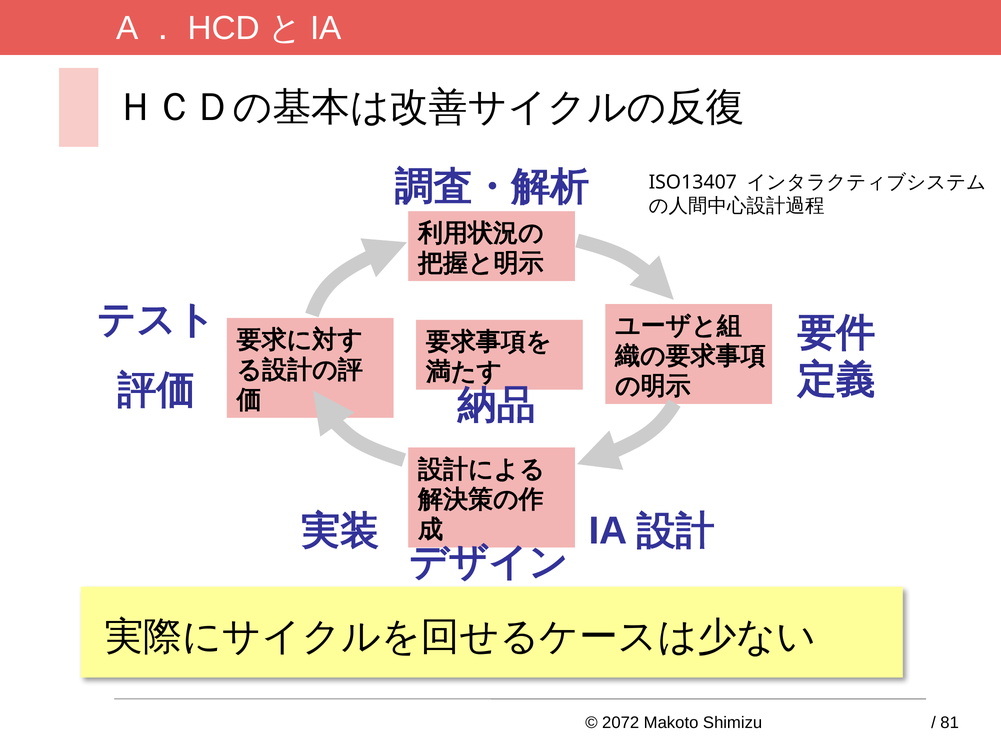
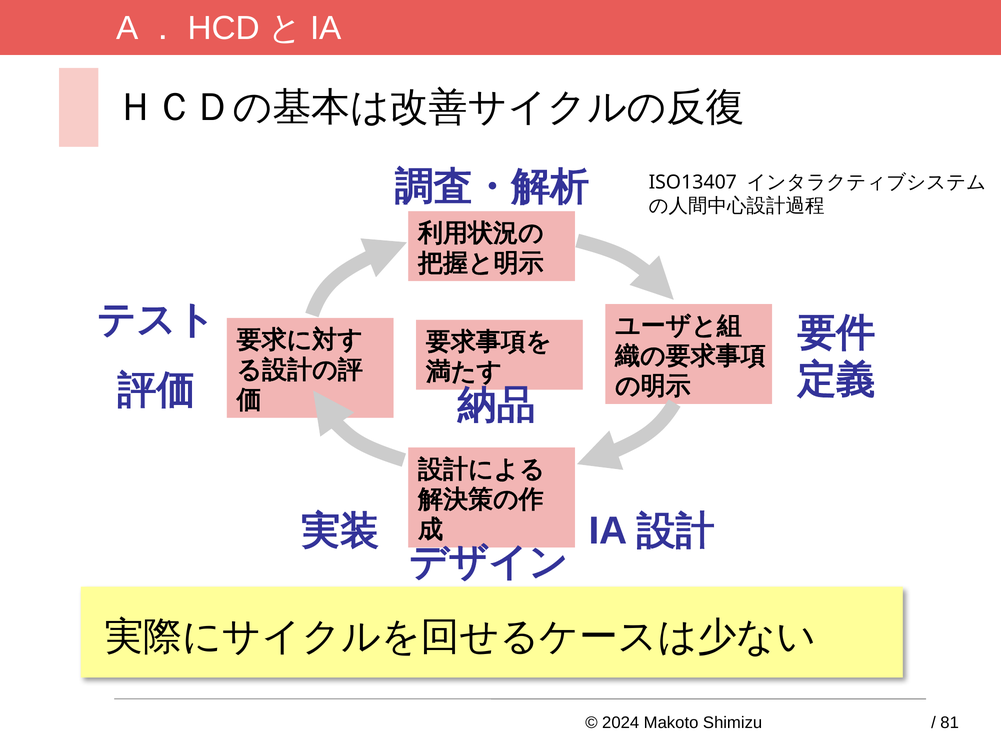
2072: 2072 -> 2024
